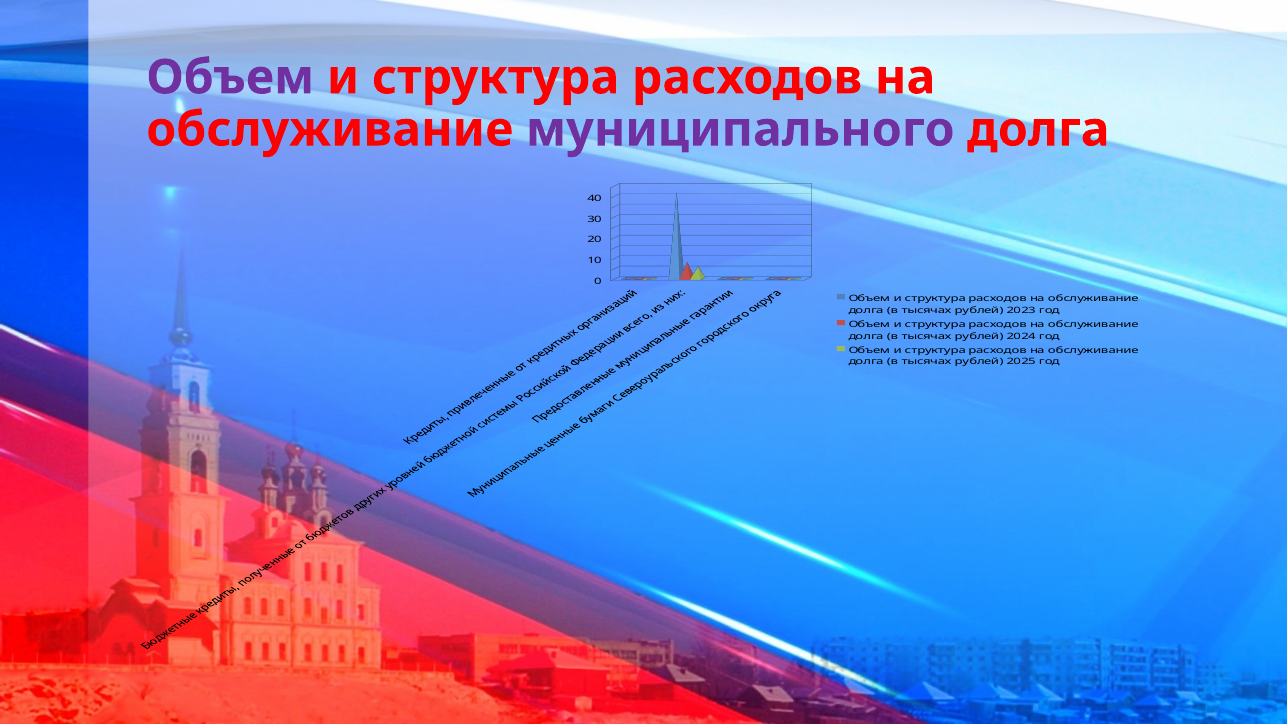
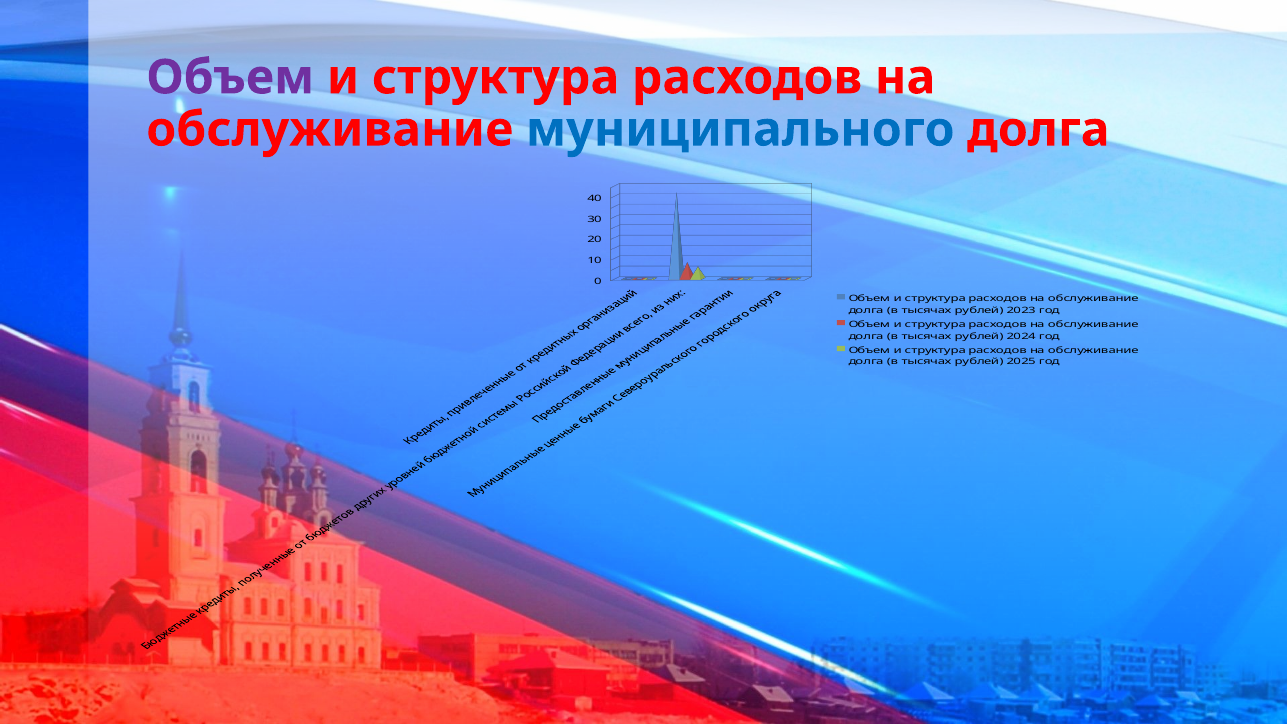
муниципального colour: purple -> blue
